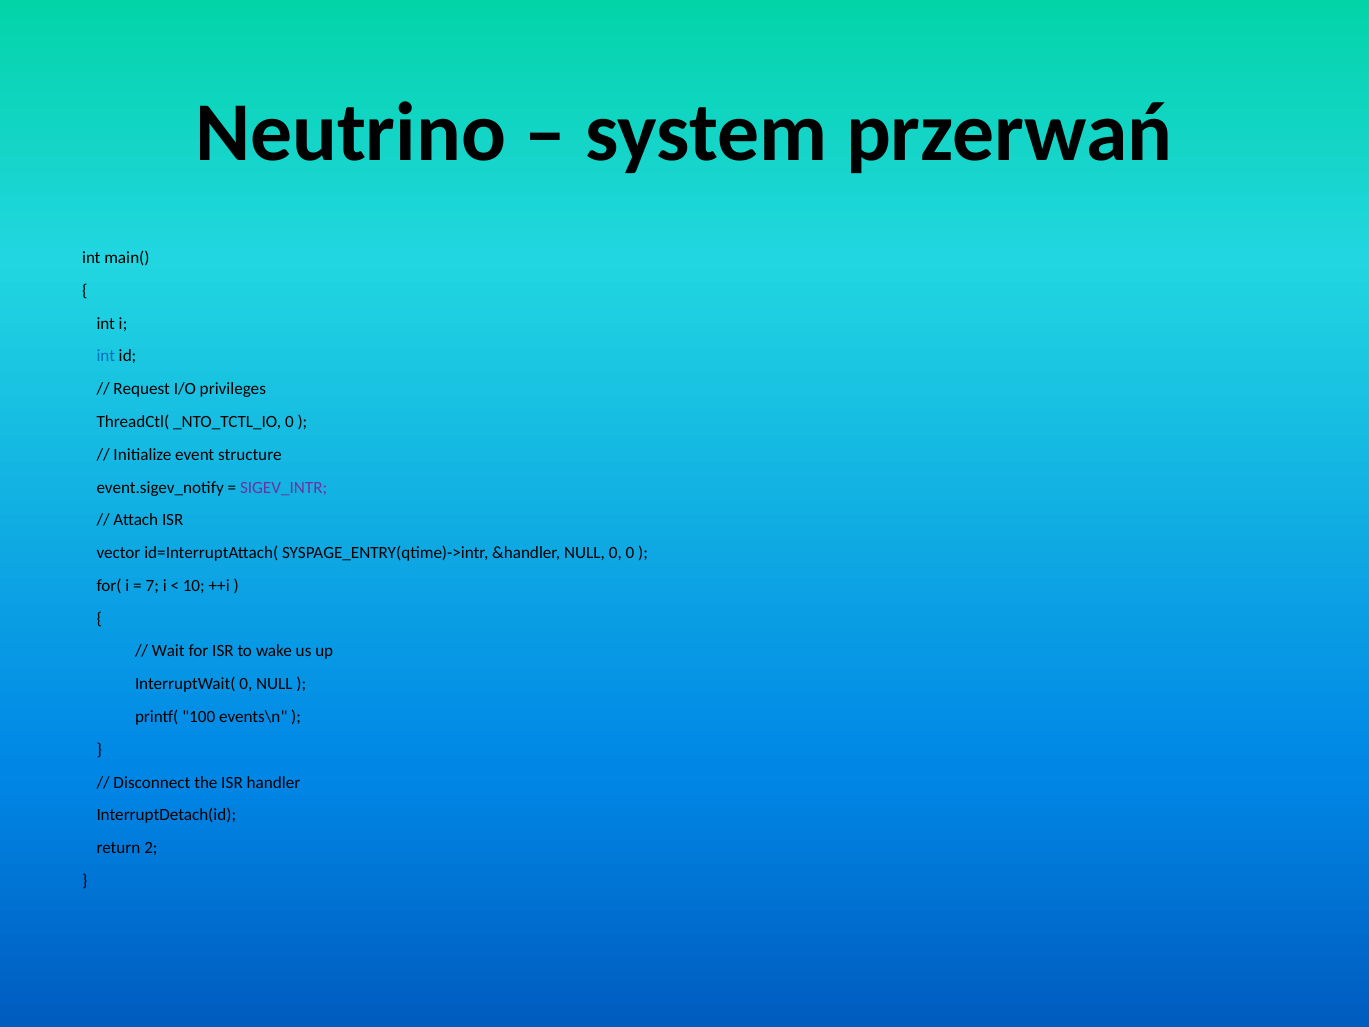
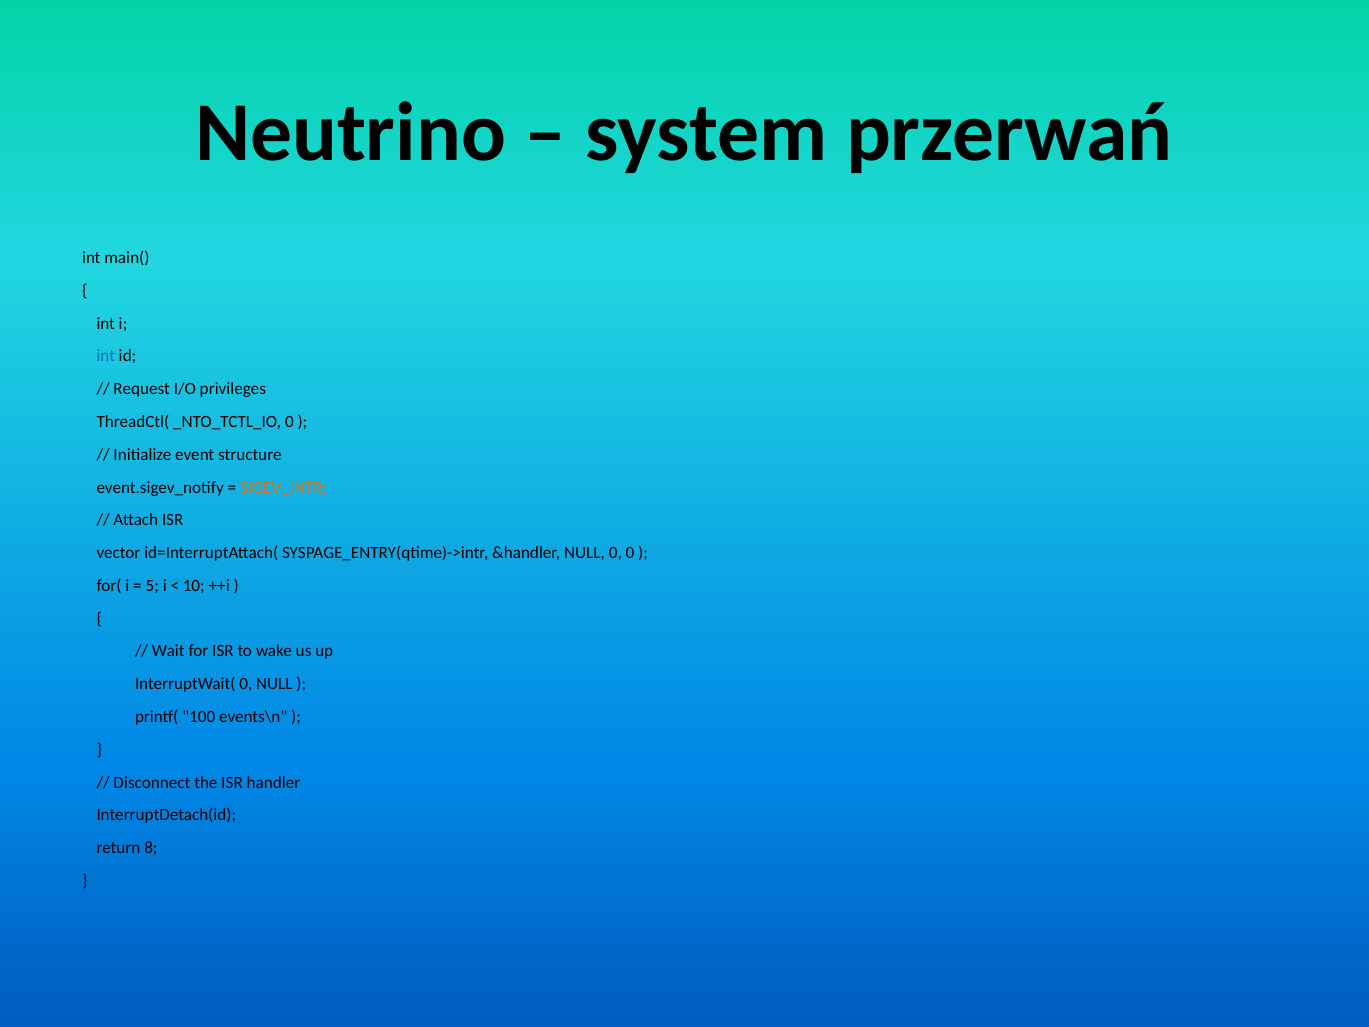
SIGEV_INTR colour: purple -> orange
7: 7 -> 5
2: 2 -> 8
